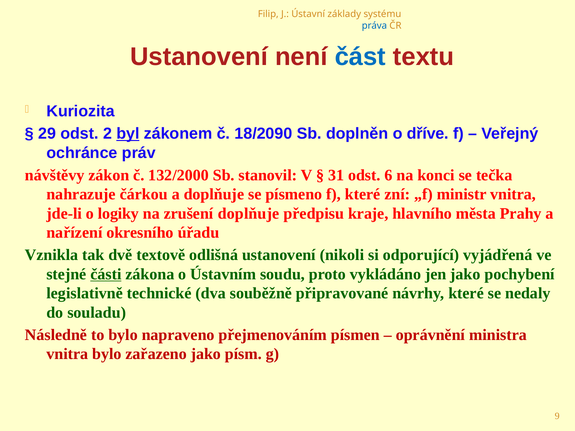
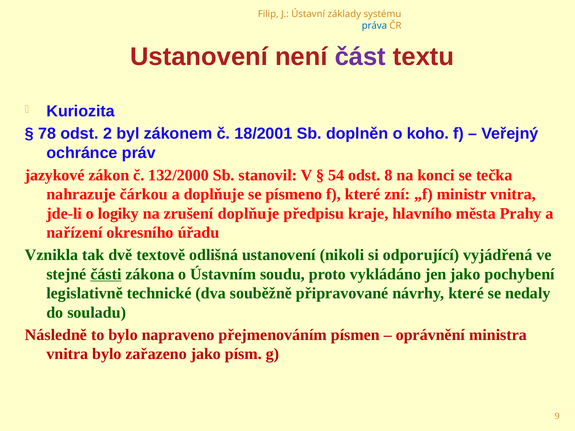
část colour: blue -> purple
29: 29 -> 78
byl underline: present -> none
18/2090: 18/2090 -> 18/2001
dříve: dříve -> koho
návštěvy: návštěvy -> jazykové
31: 31 -> 54
6: 6 -> 8
